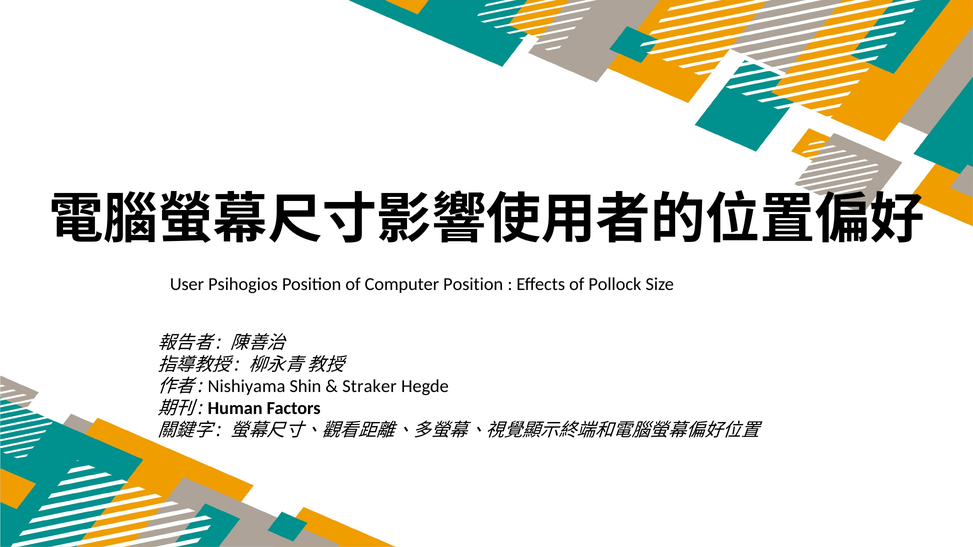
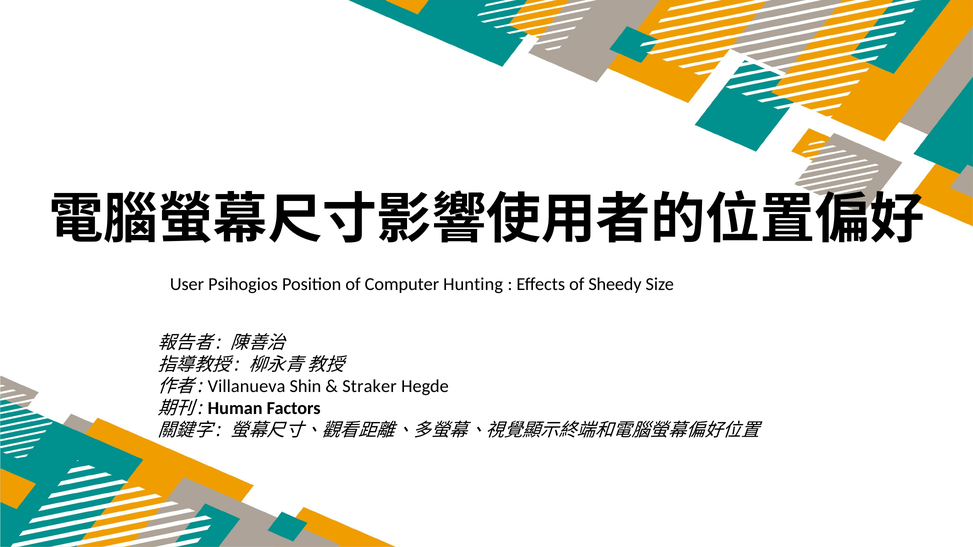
Computer Position: Position -> Hunting
Pollock: Pollock -> Sheedy
Nishiyama: Nishiyama -> Villanueva
